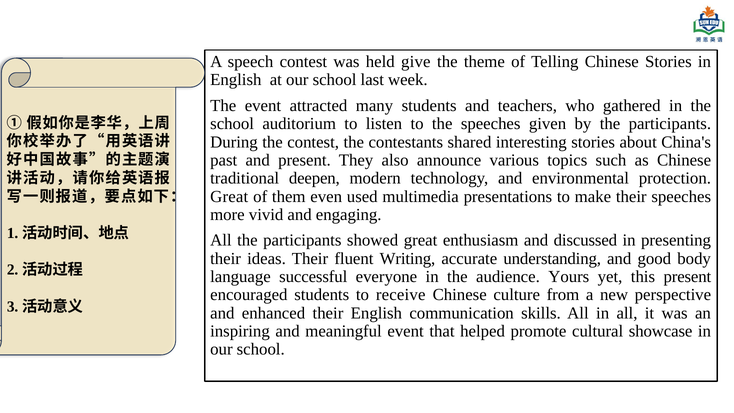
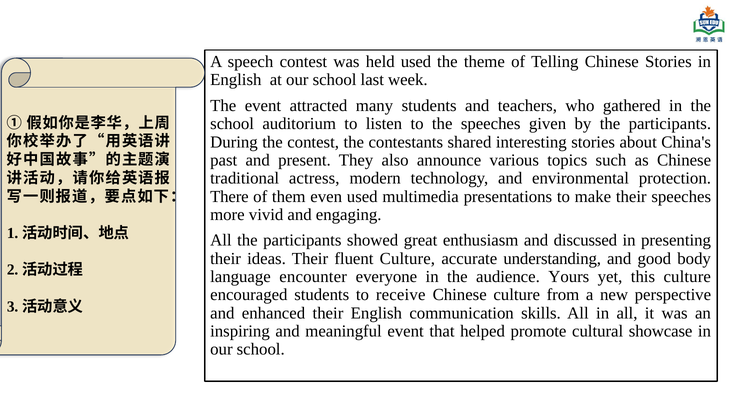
held give: give -> used
deepen: deepen -> actress
Great at (229, 196): Great -> There
fluent Writing: Writing -> Culture
successful: successful -> encounter
this present: present -> culture
